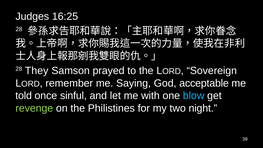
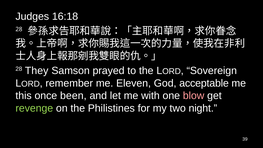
16:25: 16:25 -> 16:18
Saying: Saying -> Eleven
told: told -> this
sinful: sinful -> been
blow colour: light blue -> pink
